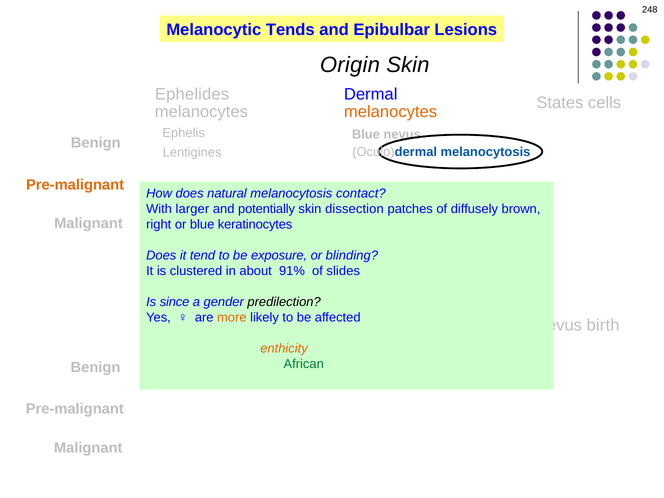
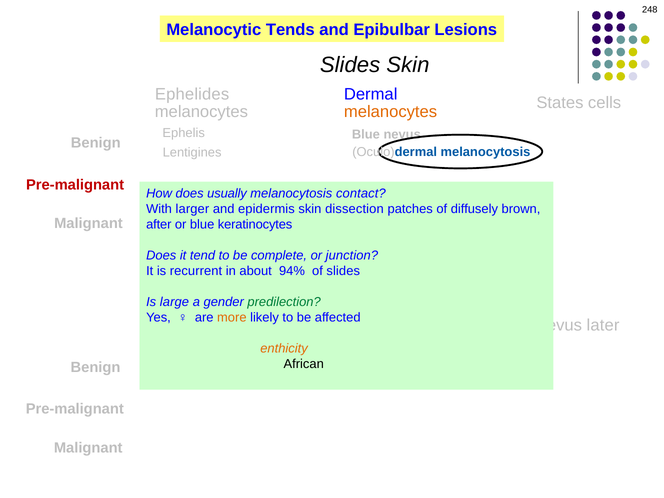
Origin at (350, 65): Origin -> Slides
Pre-malignant at (75, 185) colour: orange -> red
natural: natural -> usually
potentially: potentially -> epidermis
right: right -> after
exposure: exposure -> complete
blinding: blinding -> junction
clustered: clustered -> recurrent
91%: 91% -> 94%
since: since -> large
predilection at (284, 302) colour: black -> green
birth: birth -> later
African colour: green -> black
